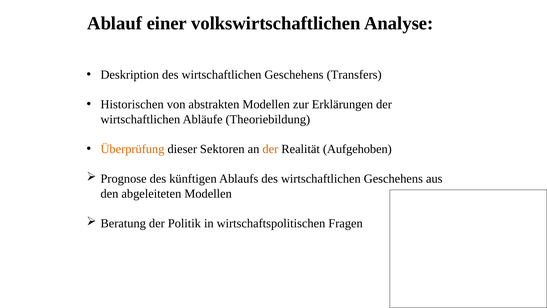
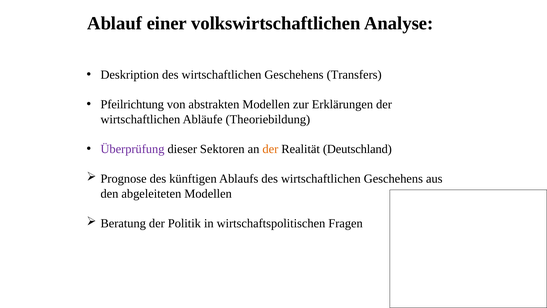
Historischen: Historischen -> Pfeilrichtung
Überprüfung colour: orange -> purple
Aufgehoben: Aufgehoben -> Deutschland
